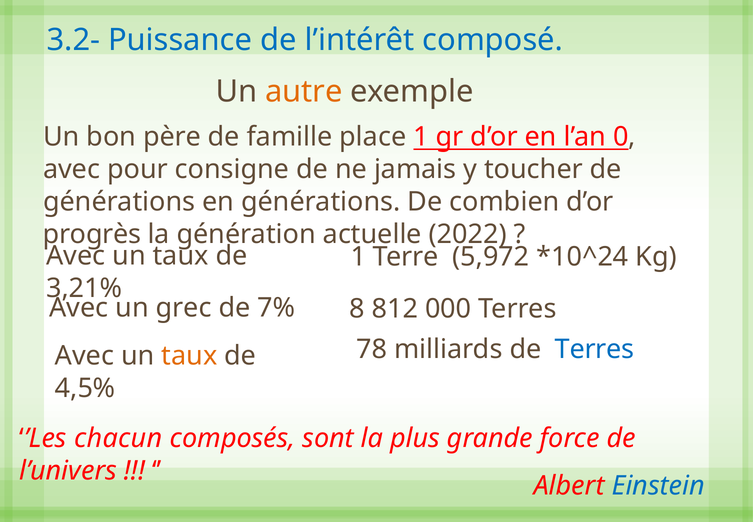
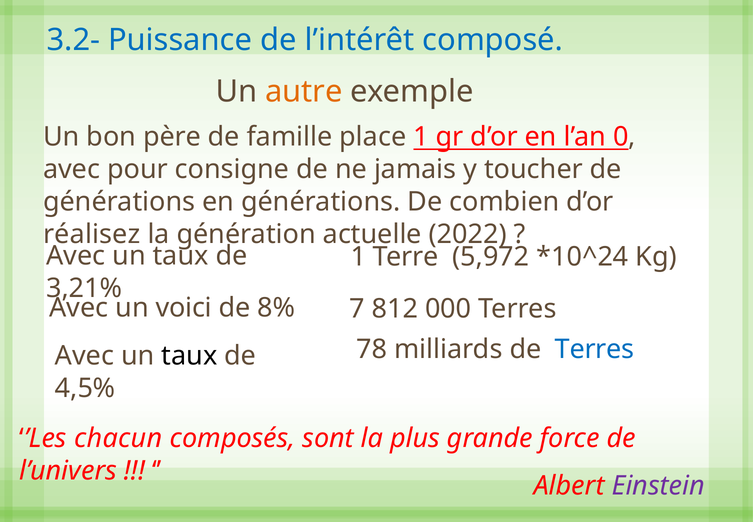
progrès: progrès -> réalisez
8: 8 -> 7
grec: grec -> voici
7%: 7% -> 8%
taux at (189, 355) colour: orange -> black
Einstein colour: blue -> purple
